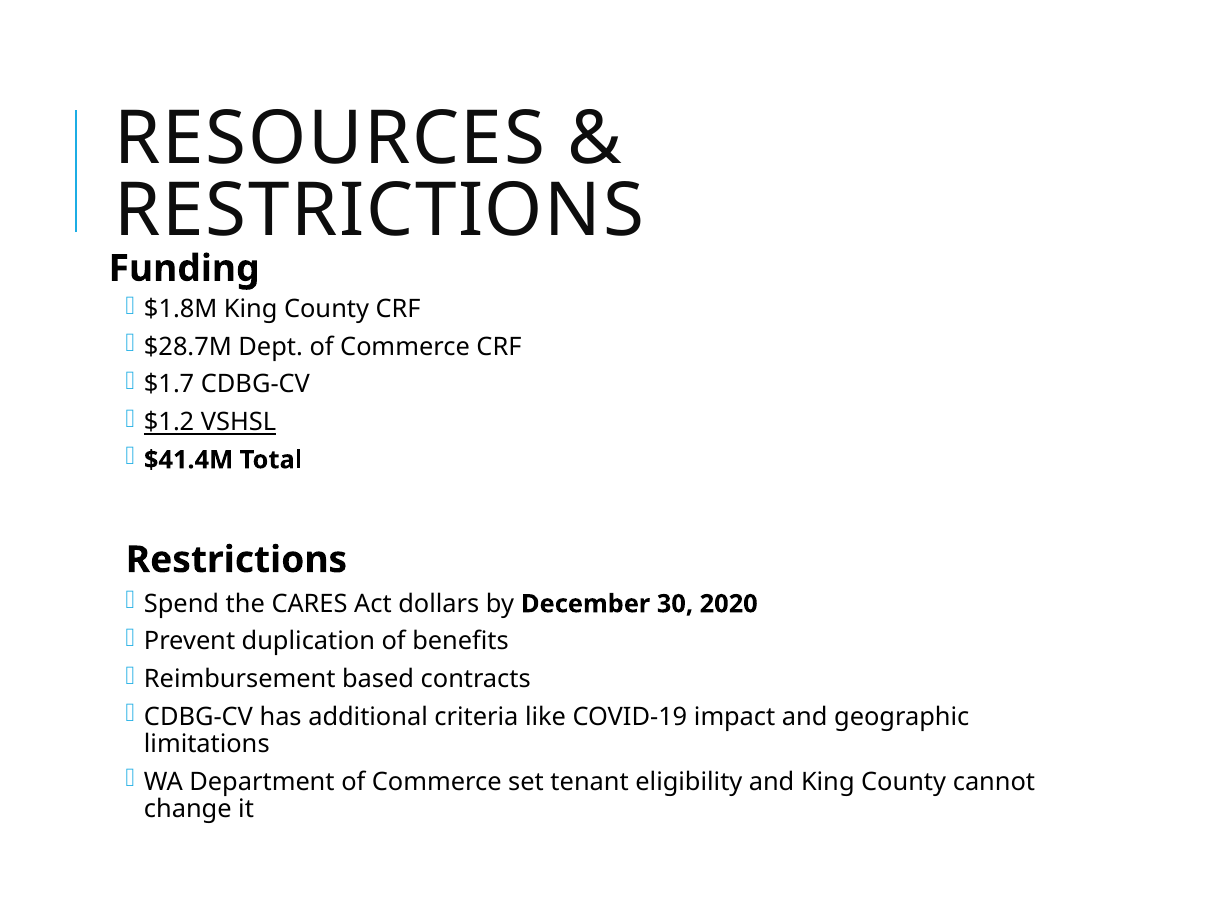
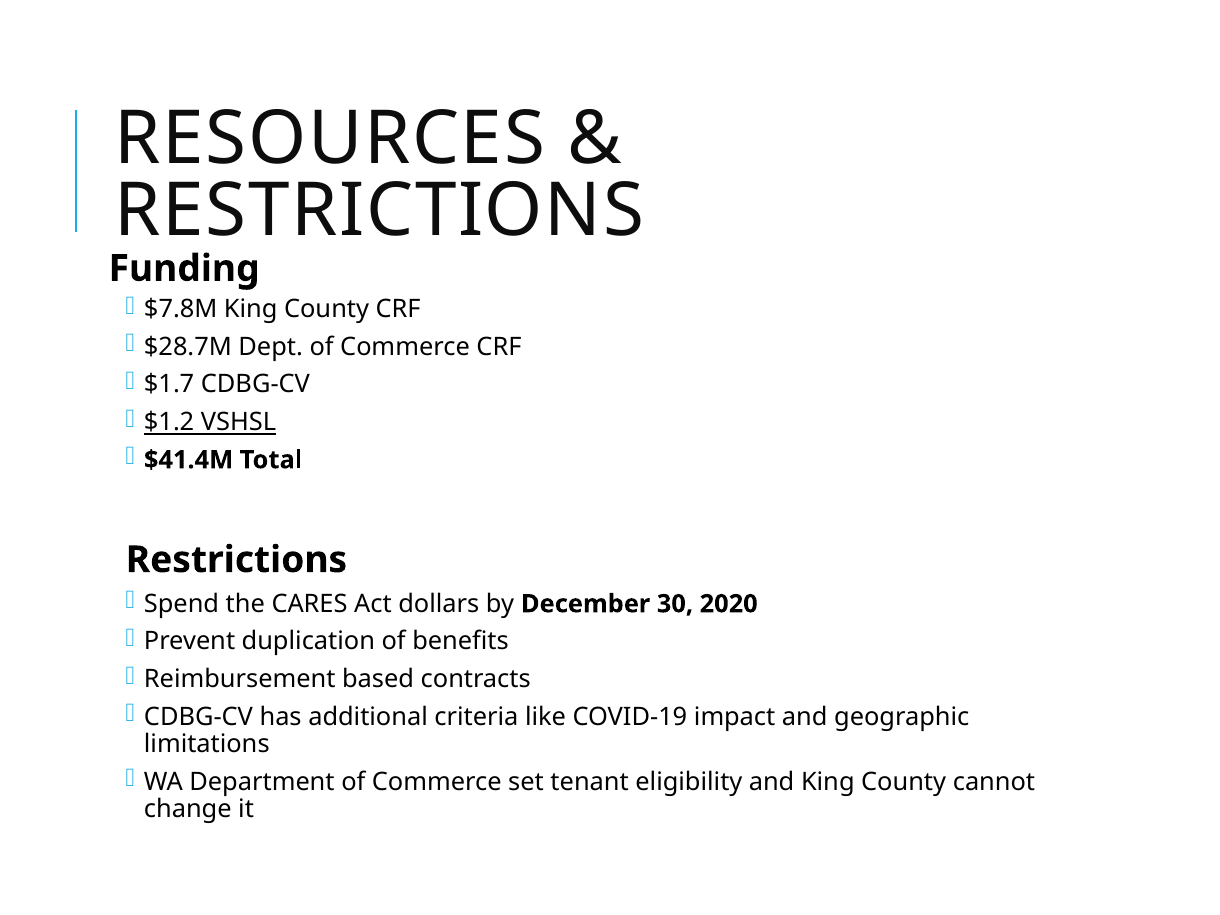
$1.8M: $1.8M -> $7.8M
